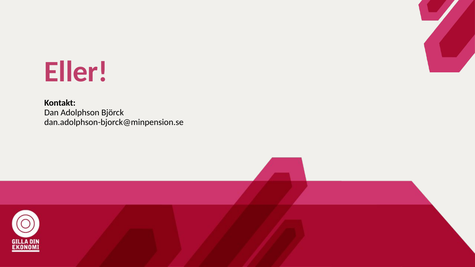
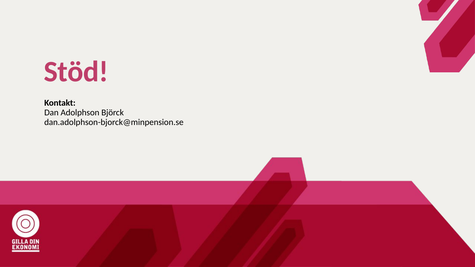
Eller: Eller -> Stöd
